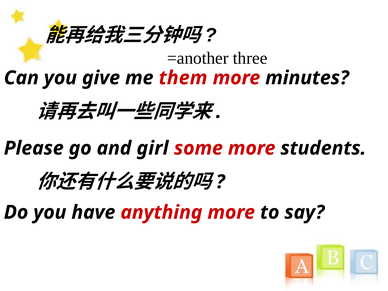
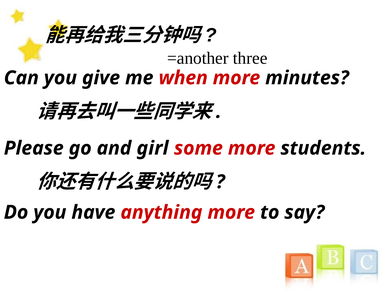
them: them -> when
